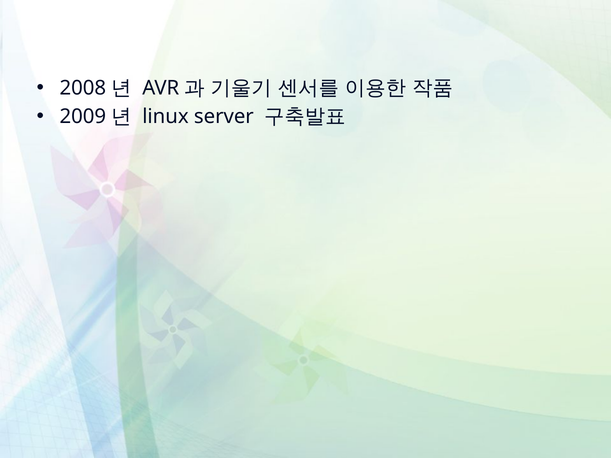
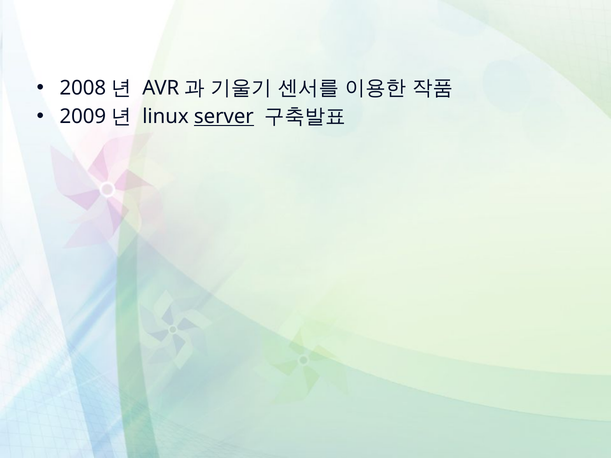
server underline: none -> present
